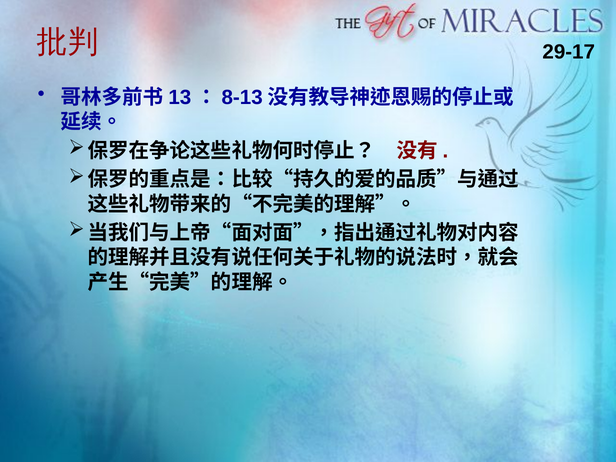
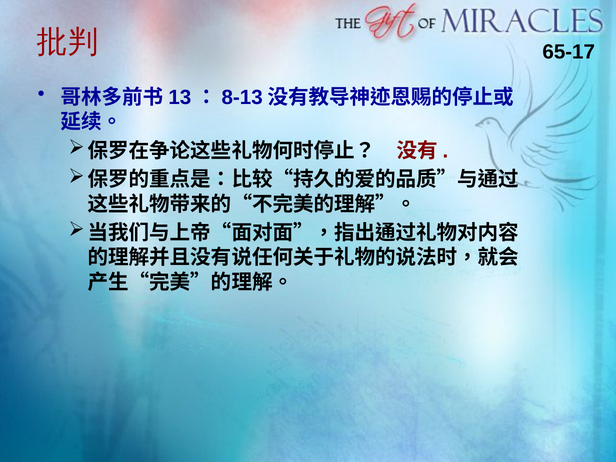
29-17: 29-17 -> 65-17
